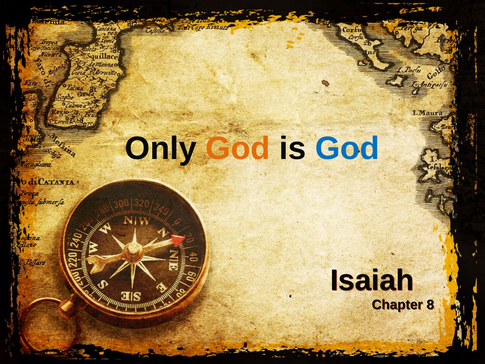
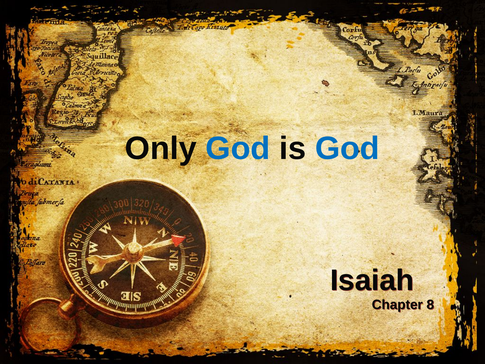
God at (238, 148) colour: orange -> blue
